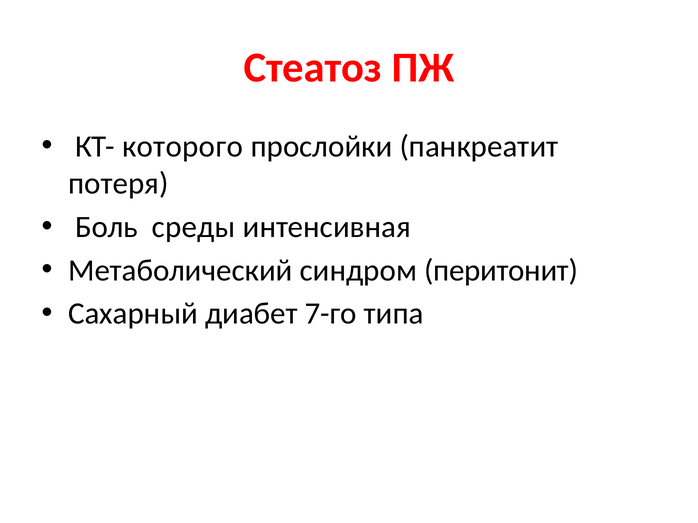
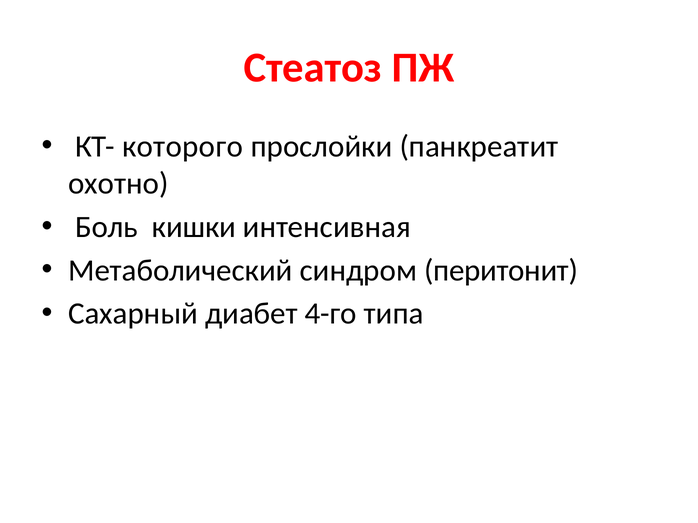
потеря: потеря -> охотно
среды: среды -> кишки
7-го: 7-го -> 4-го
